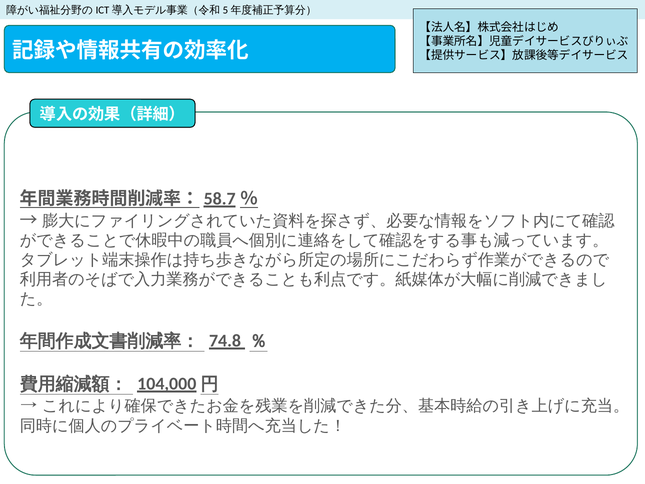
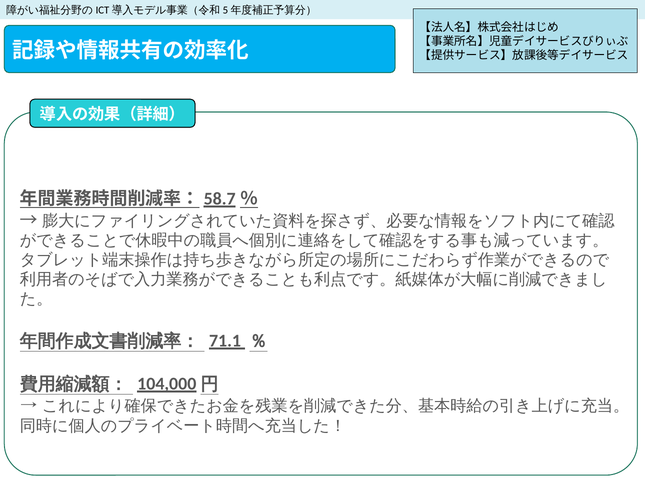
74.8: 74.8 -> 71.1
